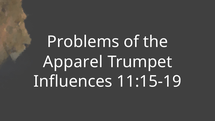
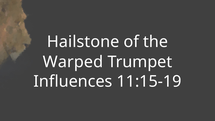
Problems: Problems -> Hailstone
Apparel: Apparel -> Warped
